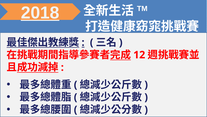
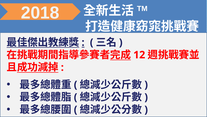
2018 underline: present -> none
